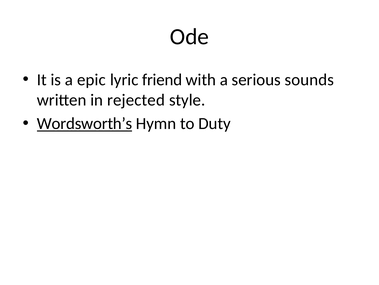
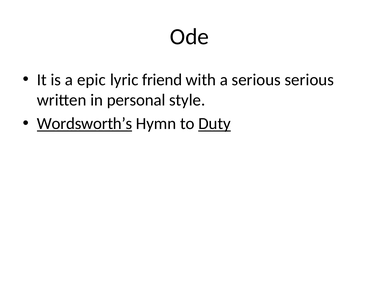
serious sounds: sounds -> serious
rejected: rejected -> personal
Duty underline: none -> present
